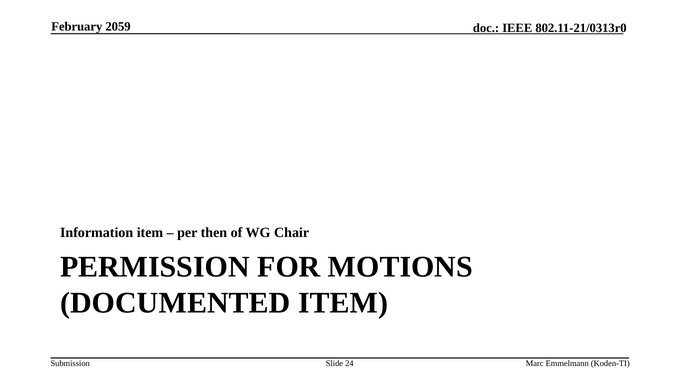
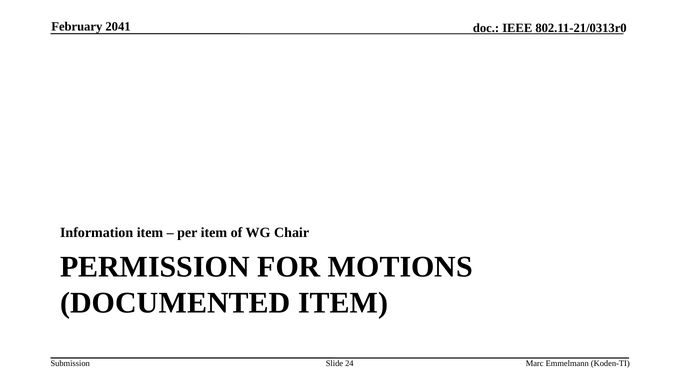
2059: 2059 -> 2041
per then: then -> item
